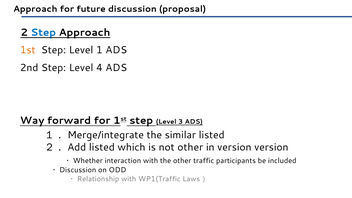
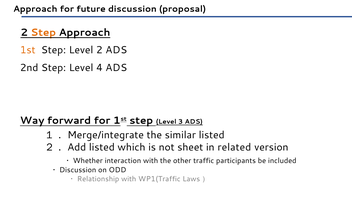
Step at (43, 33) colour: blue -> orange
Level 1: 1 -> 2
not other: other -> sheet
in version: version -> related
